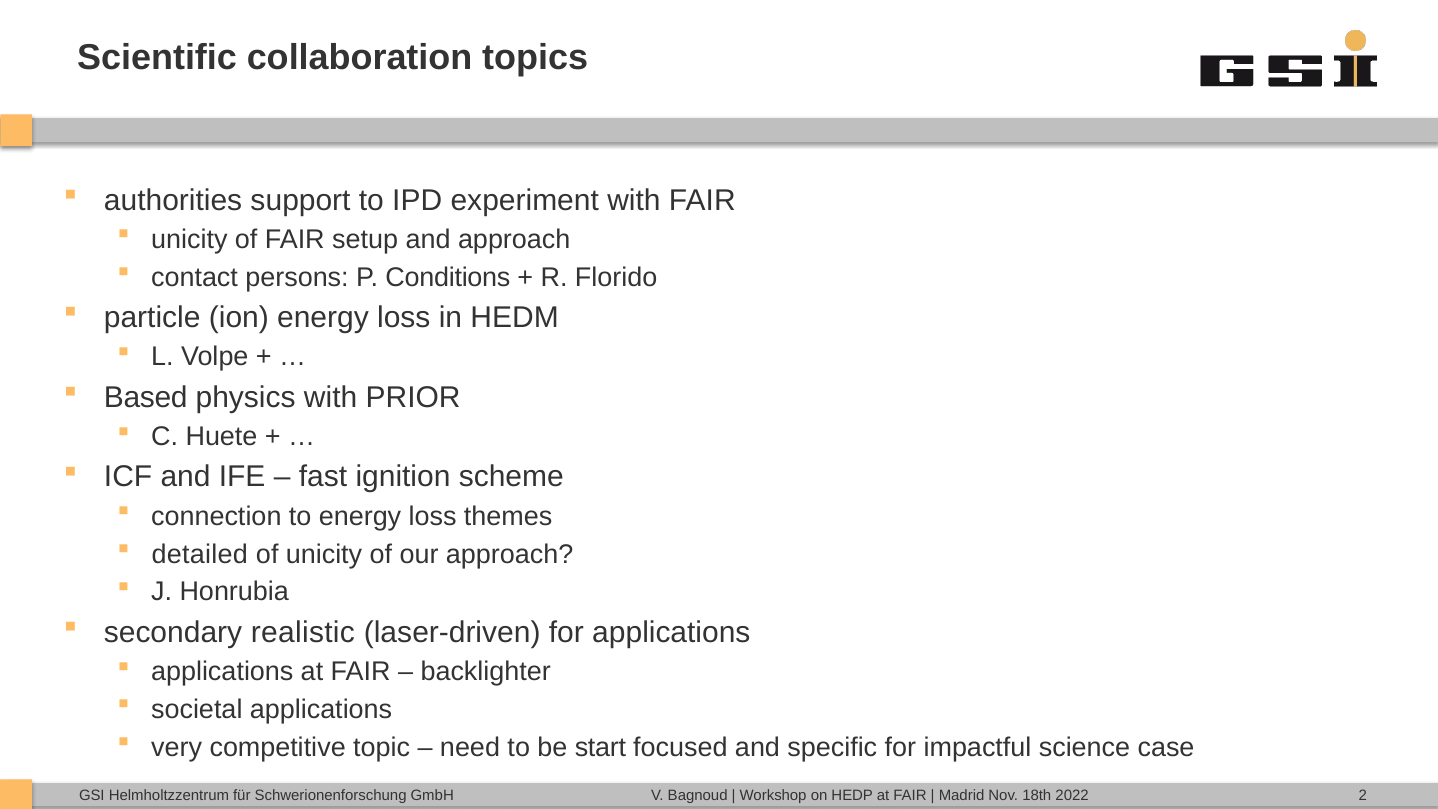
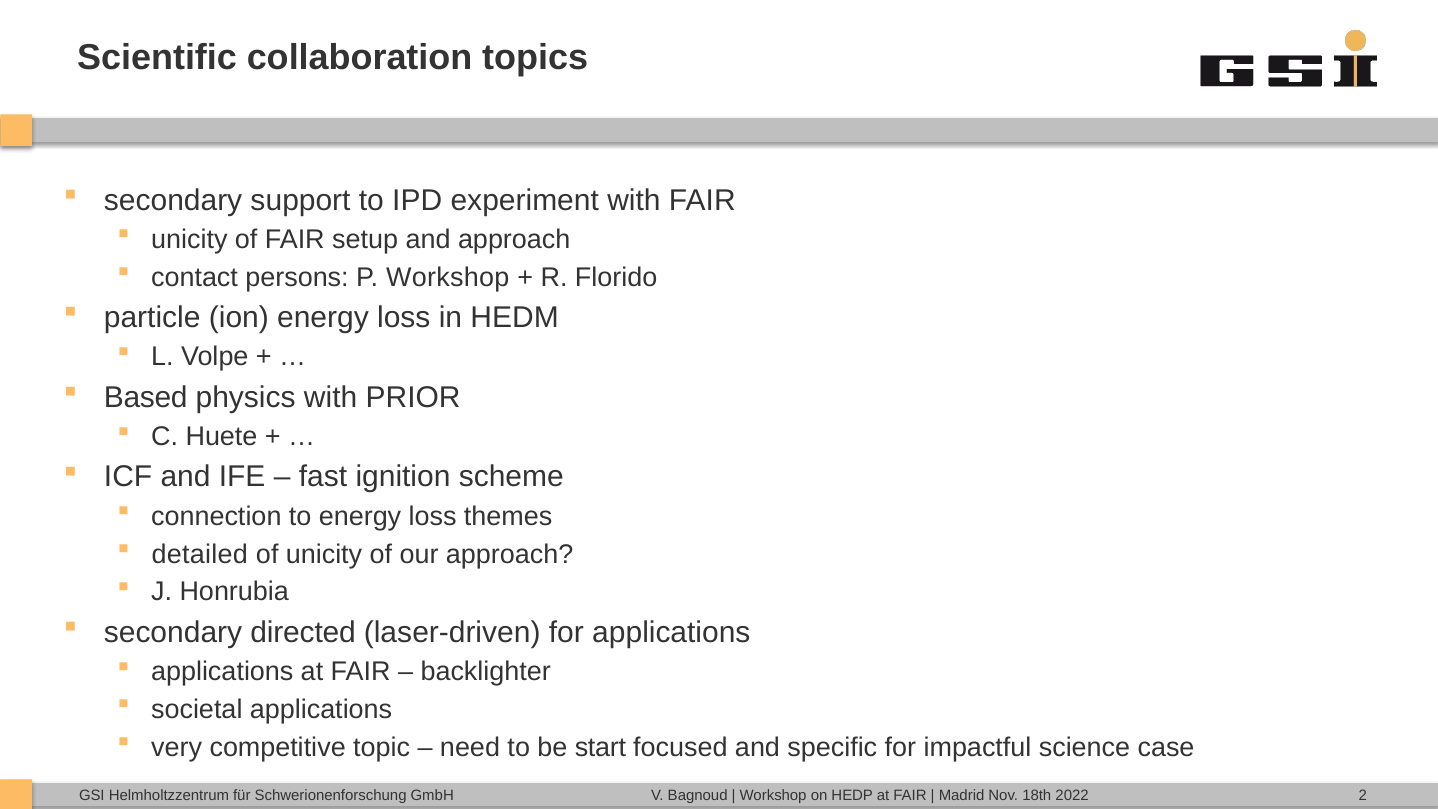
authorities at (173, 200): authorities -> secondary
P Conditions: Conditions -> Workshop
realistic: realistic -> directed
